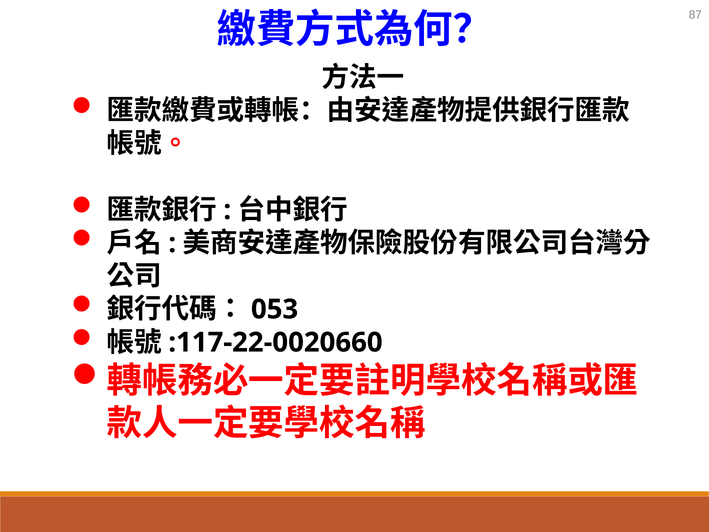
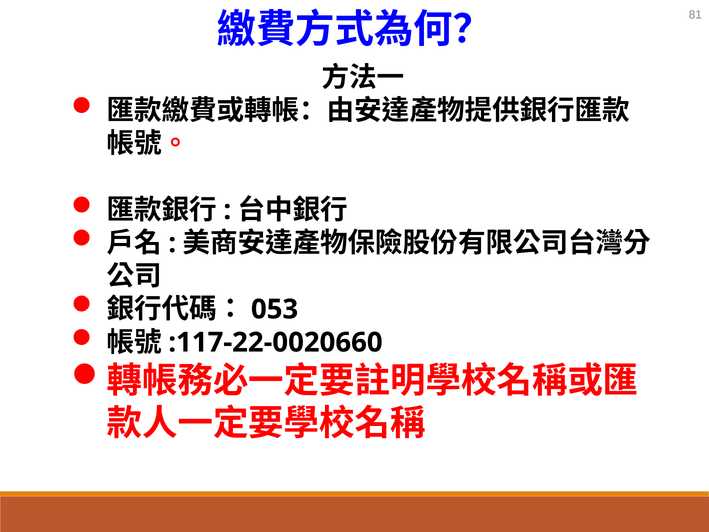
87: 87 -> 81
